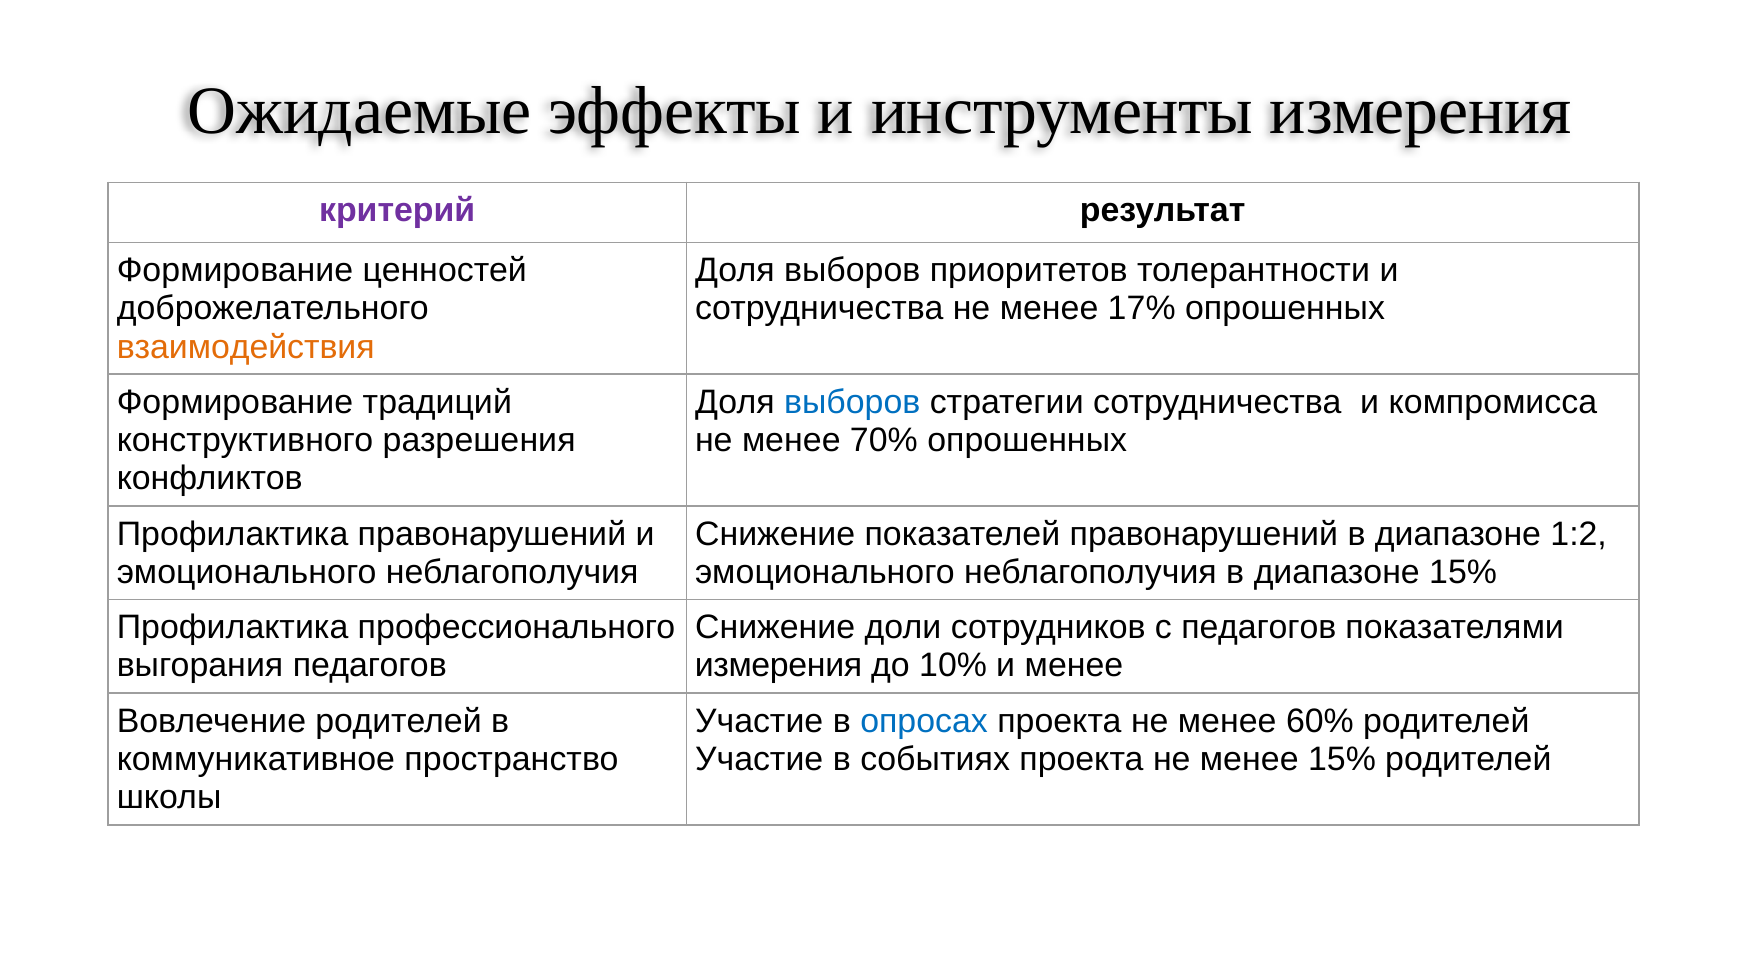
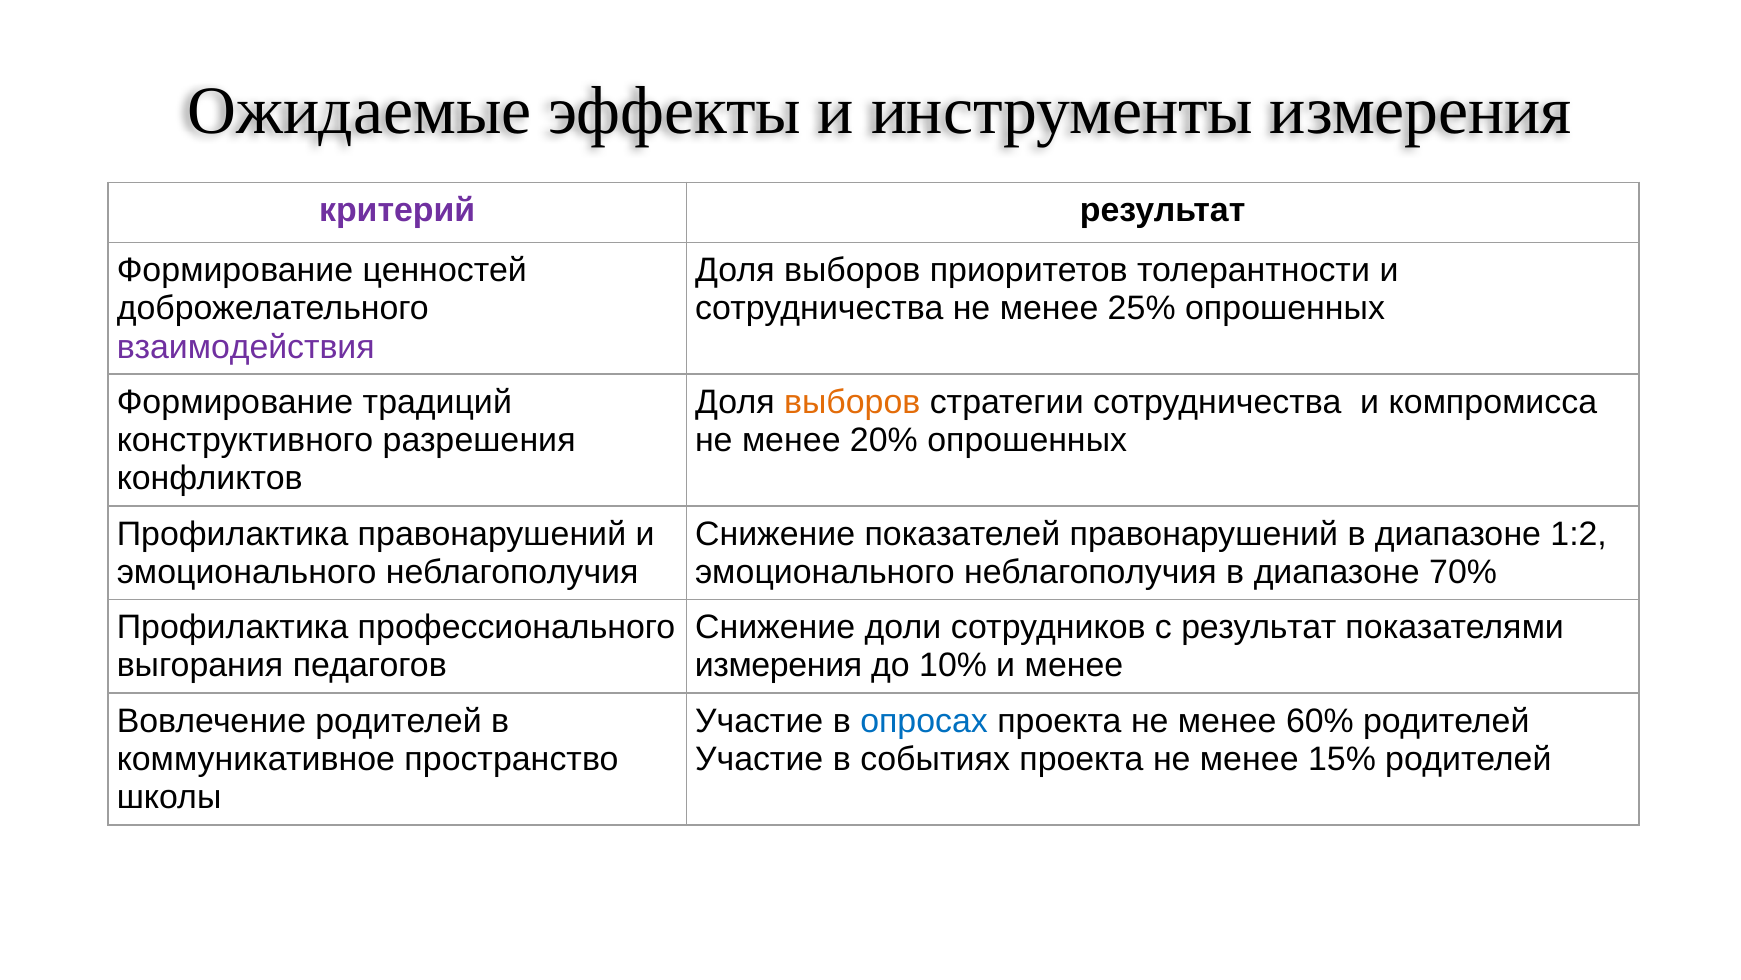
17%: 17% -> 25%
взаимодействия colour: orange -> purple
выборов at (852, 402) colour: blue -> orange
70%: 70% -> 20%
диапазоне 15%: 15% -> 70%
с педагогов: педагогов -> результат
